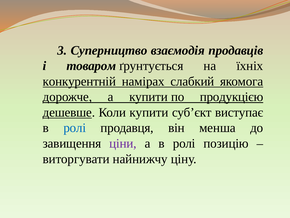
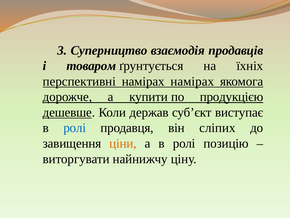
конкурентній: конкурентній -> перспективні
намірах слабкий: слабкий -> намірах
Коли купити: купити -> держав
менша: менша -> сліпих
ціни colour: purple -> orange
